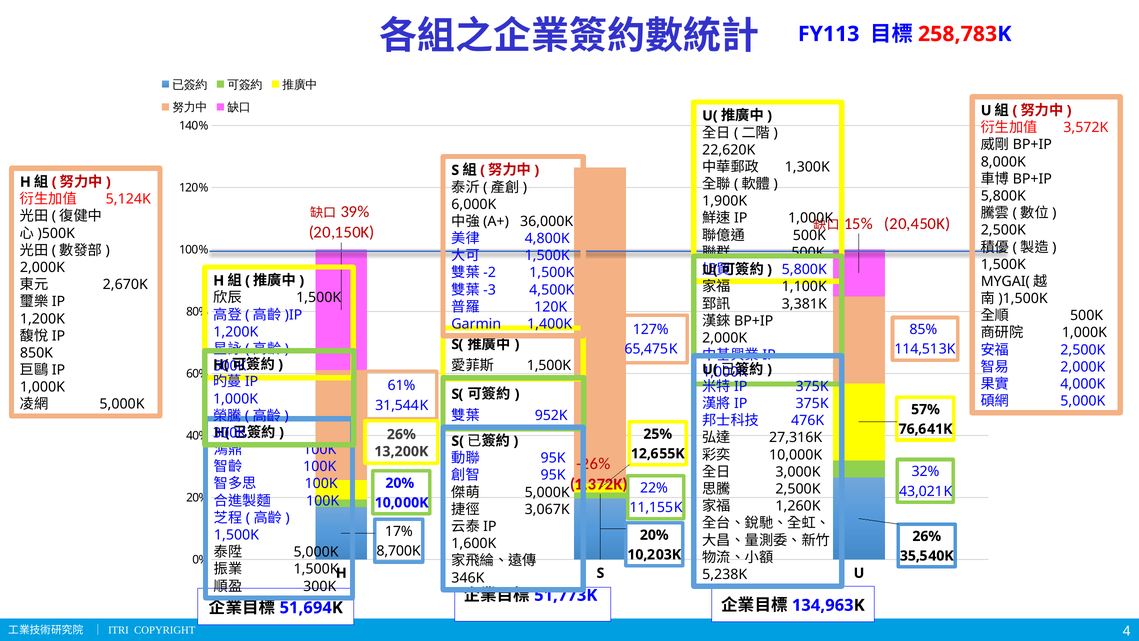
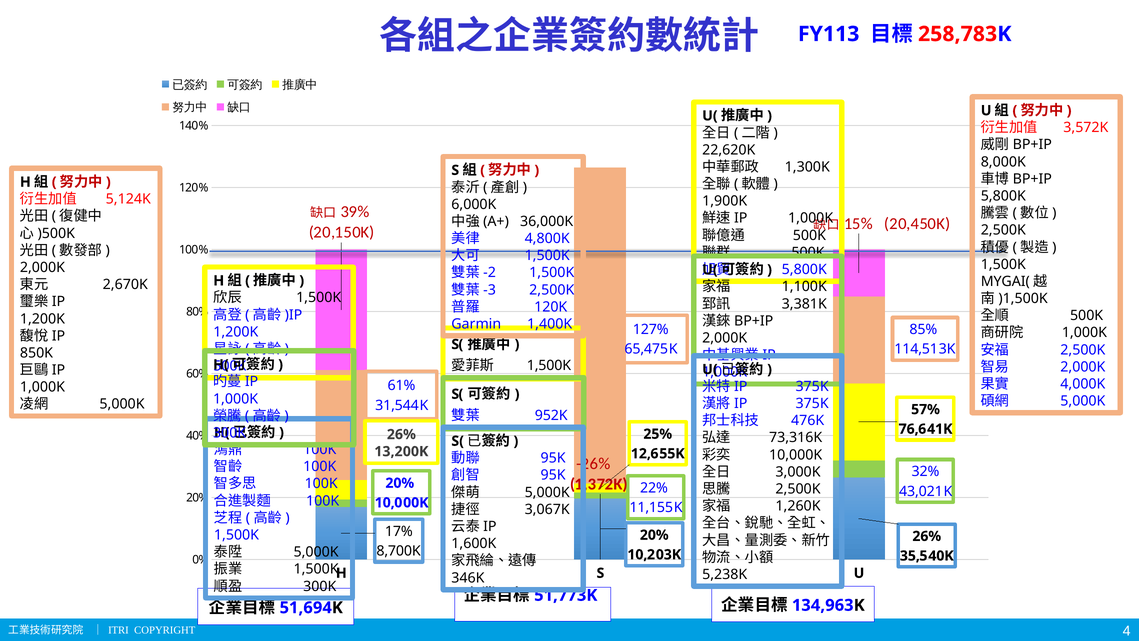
4,500K at (552, 290): 4,500K -> 2,500K
27,316K: 27,316K -> 73,316K
